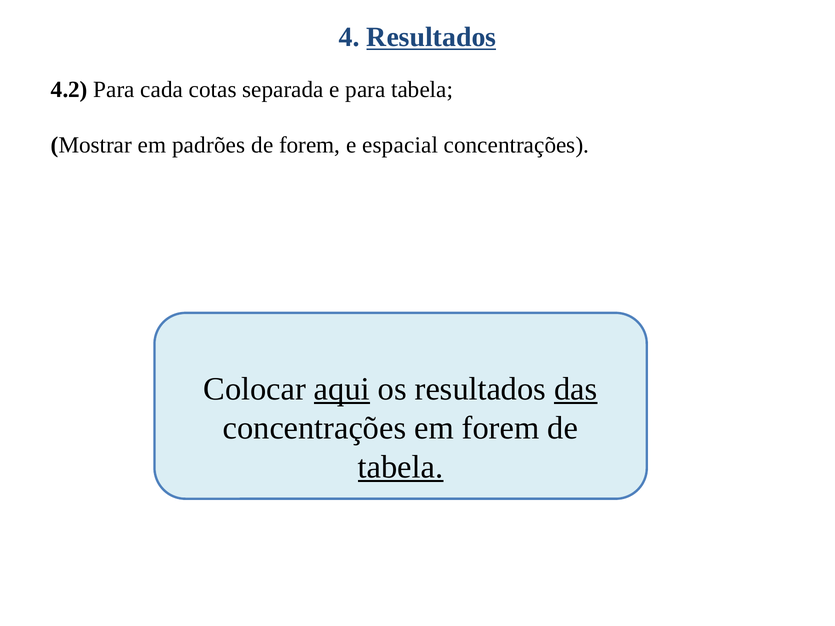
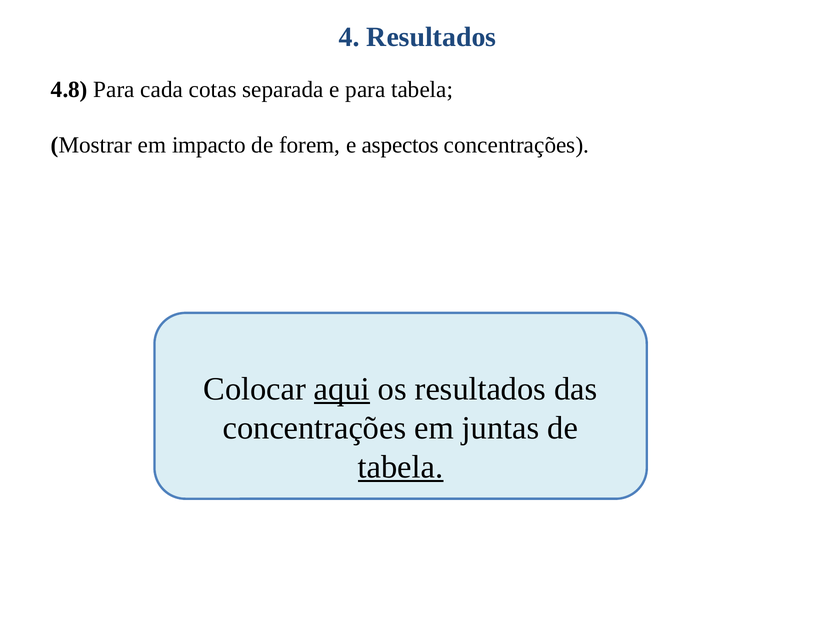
Resultados at (431, 37) underline: present -> none
4.2: 4.2 -> 4.8
padrões: padrões -> impacto
espacial: espacial -> aspectos
das underline: present -> none
em forem: forem -> juntas
